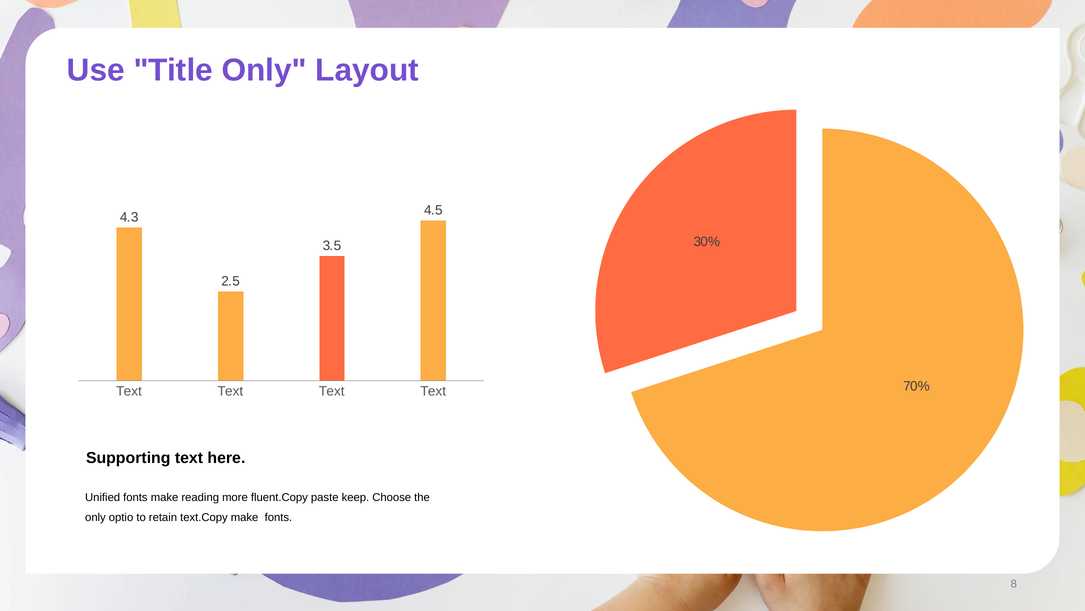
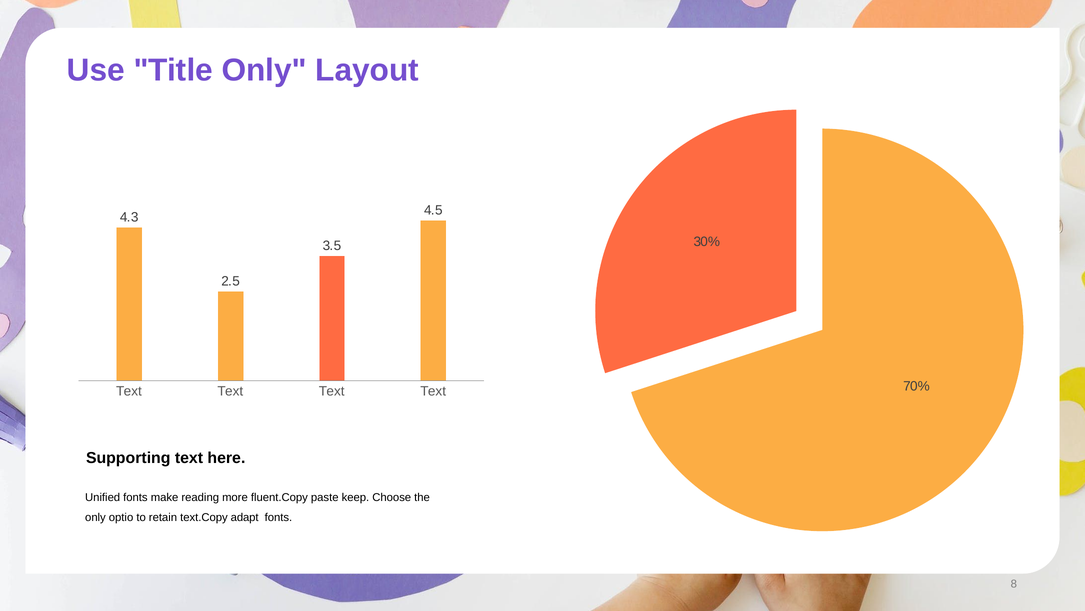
text.Copy make: make -> adapt
